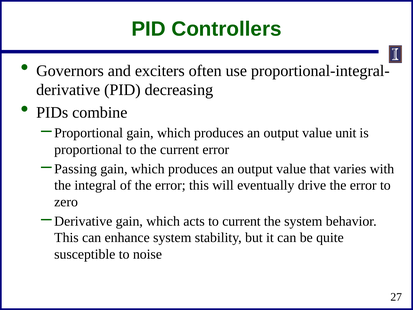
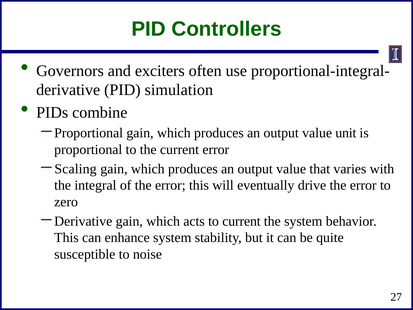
decreasing: decreasing -> simulation
Passing: Passing -> Scaling
